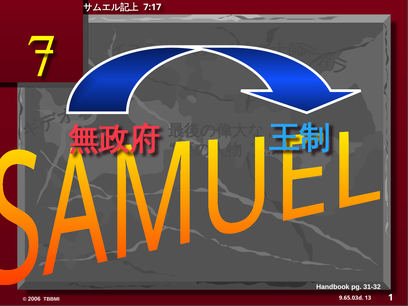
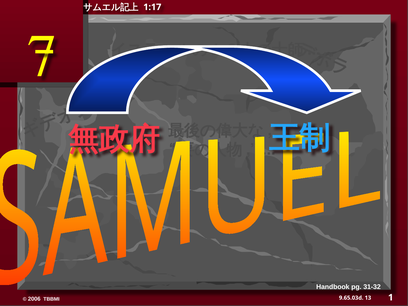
7:17: 7:17 -> 1:17
